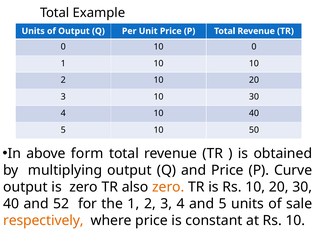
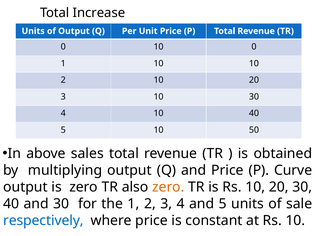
Example: Example -> Increase
form: form -> sales
and 52: 52 -> 30
respectively colour: orange -> blue
